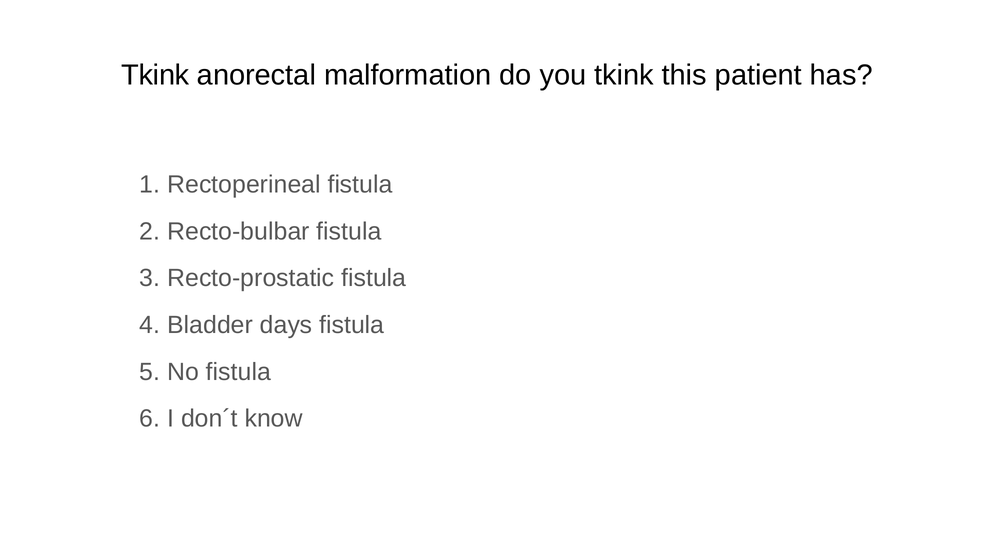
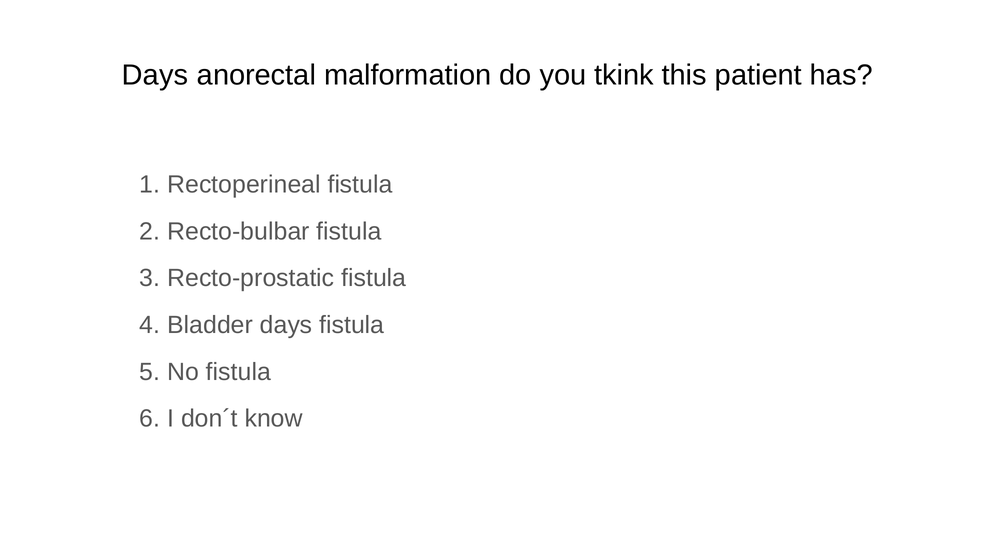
Tkink at (155, 75): Tkink -> Days
